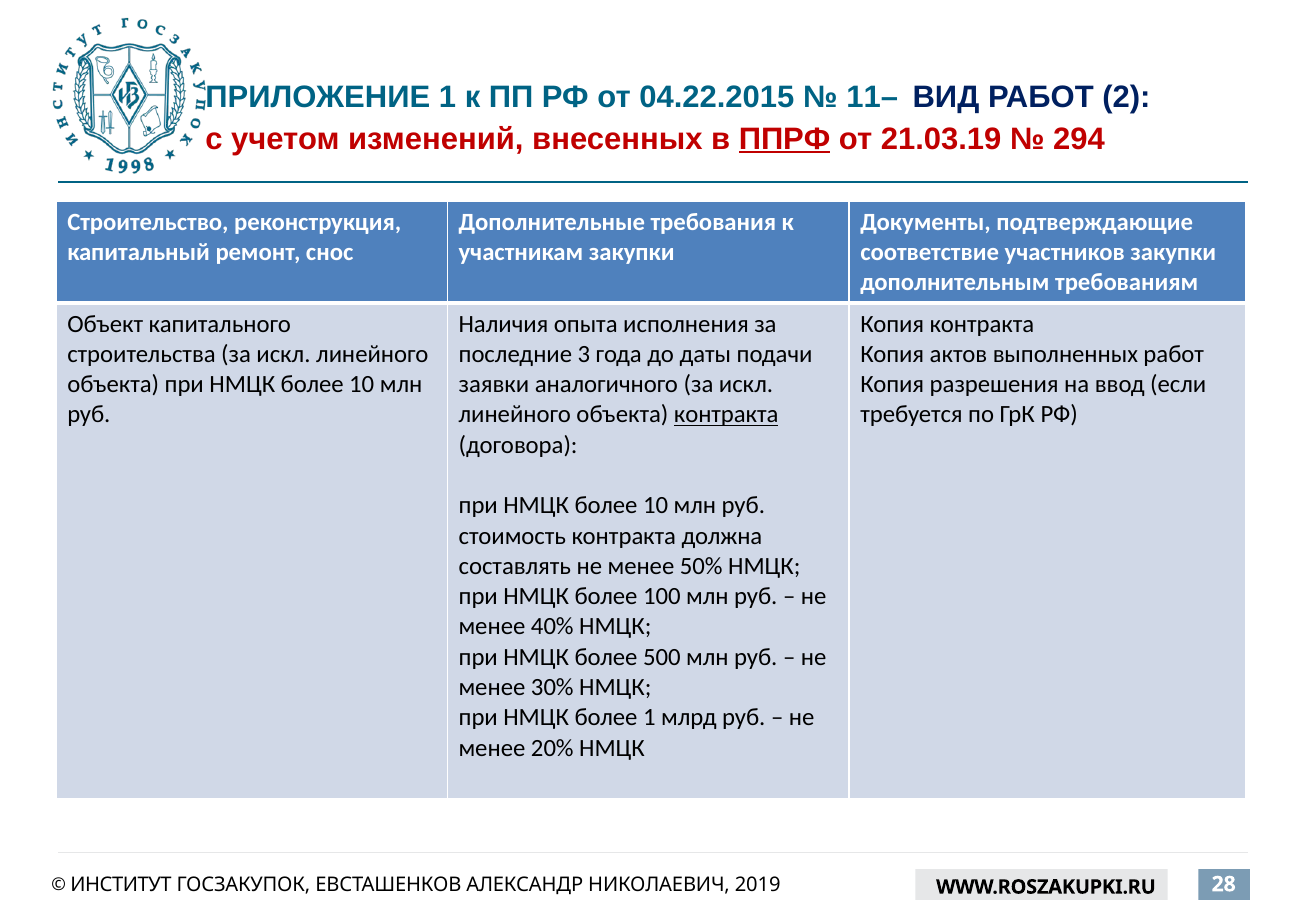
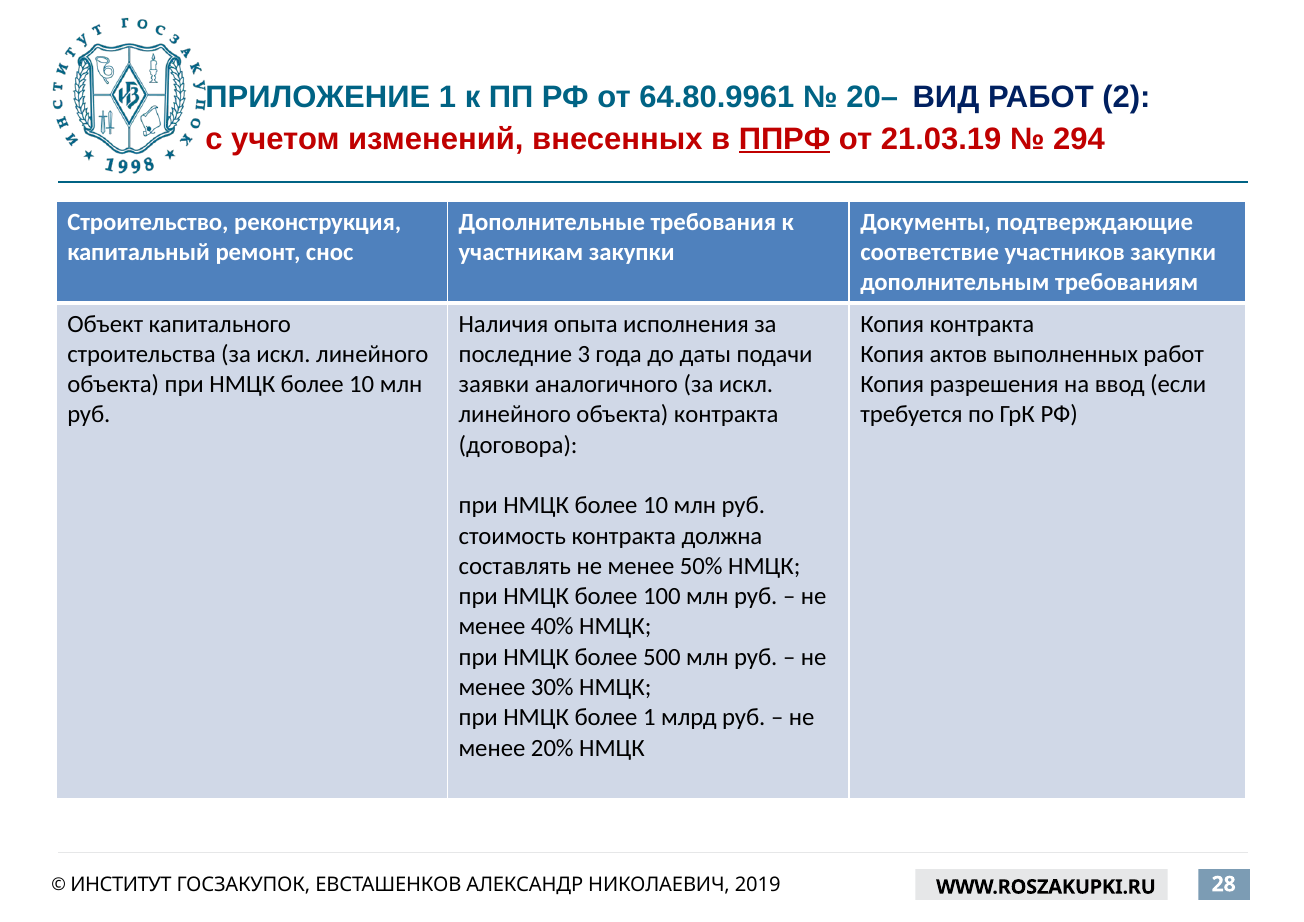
04.22.2015: 04.22.2015 -> 64.80.9961
11–: 11– -> 20–
контракта at (726, 415) underline: present -> none
